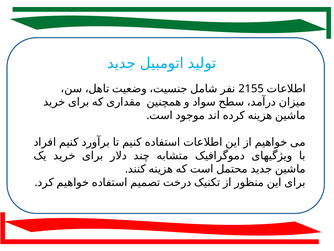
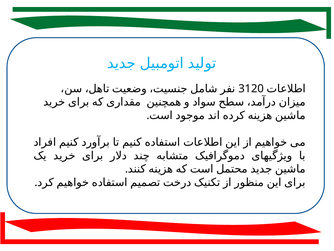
2155: 2155 -> 3120
